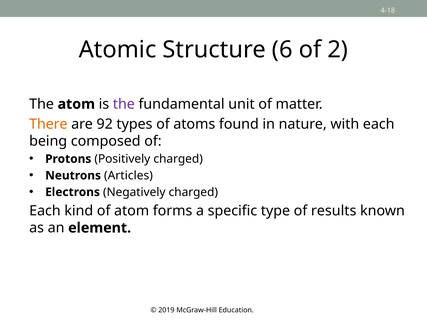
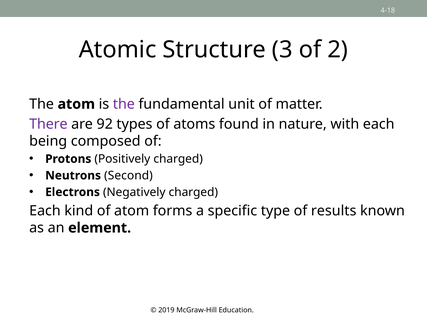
6: 6 -> 3
There colour: orange -> purple
Articles: Articles -> Second
